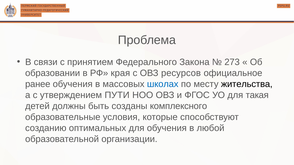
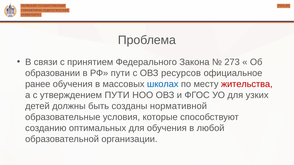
РФ края: края -> пути
жительства colour: black -> red
такая: такая -> узких
комплексного: комплексного -> нормативной
